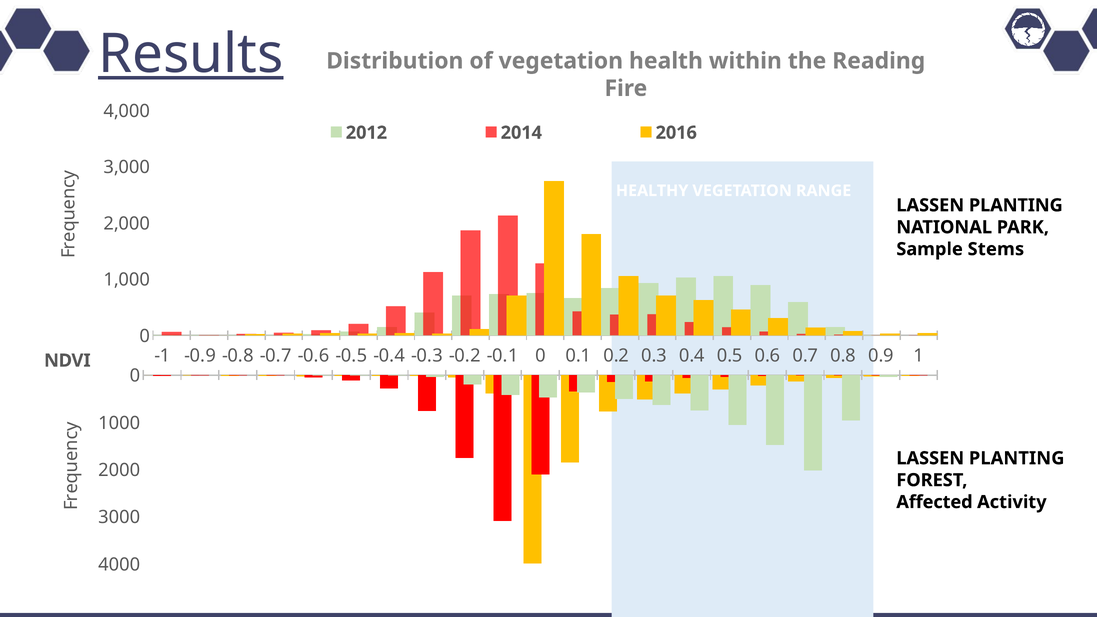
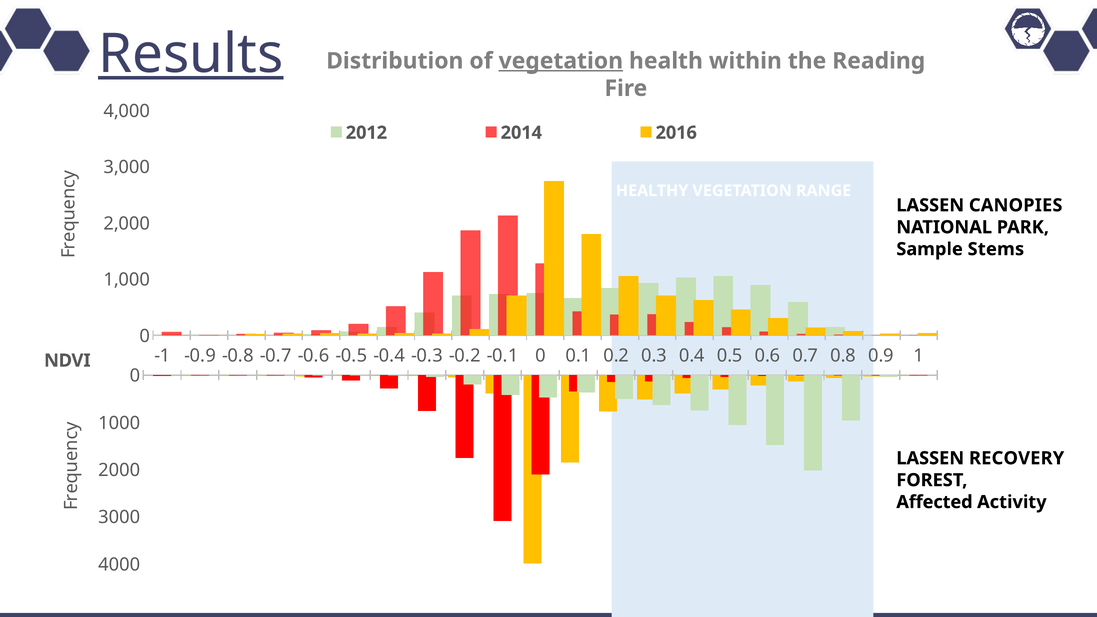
vegetation at (561, 61) underline: none -> present
PLANTING at (1016, 205): PLANTING -> CANOPIES
PLANTING at (1017, 458): PLANTING -> RECOVERY
